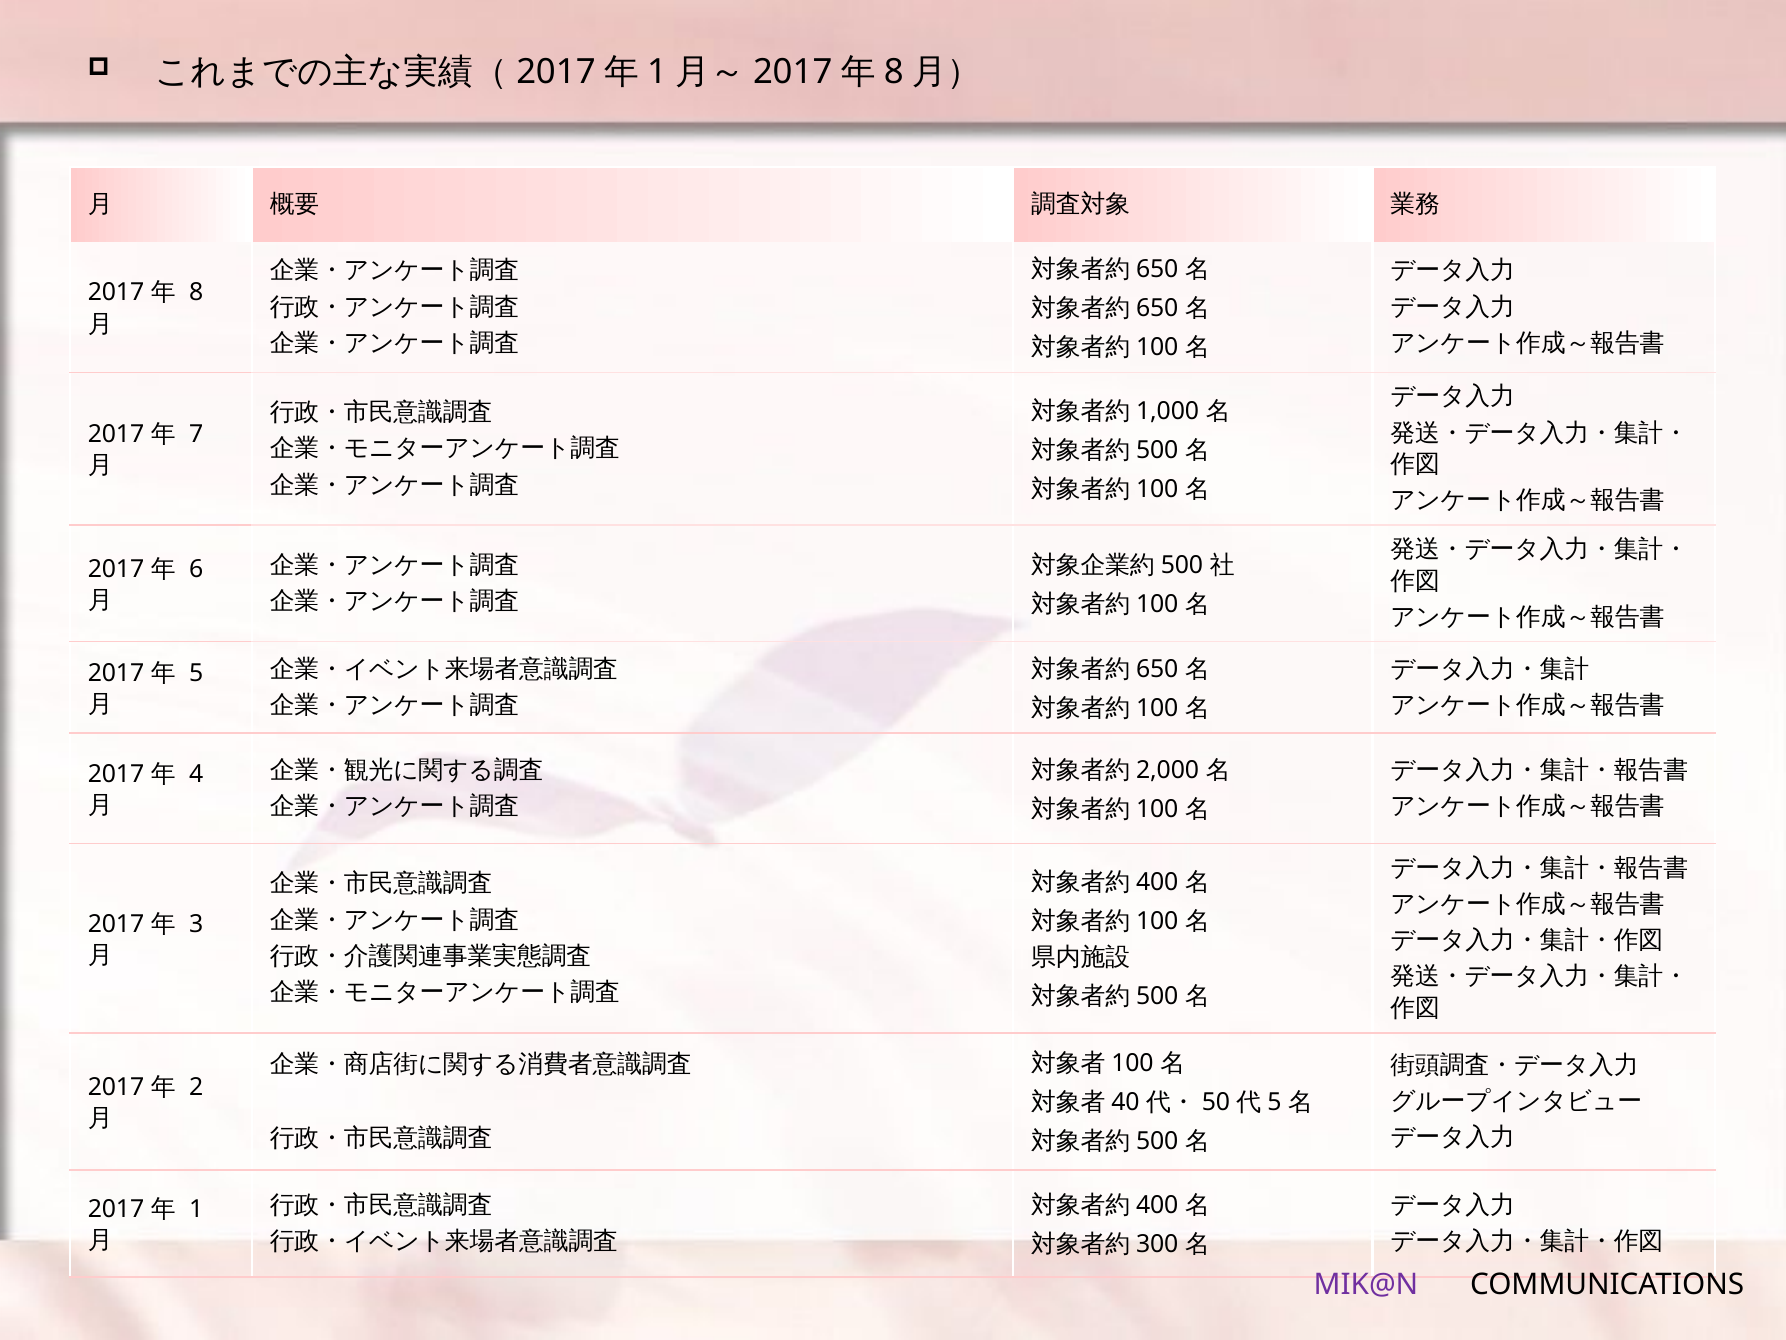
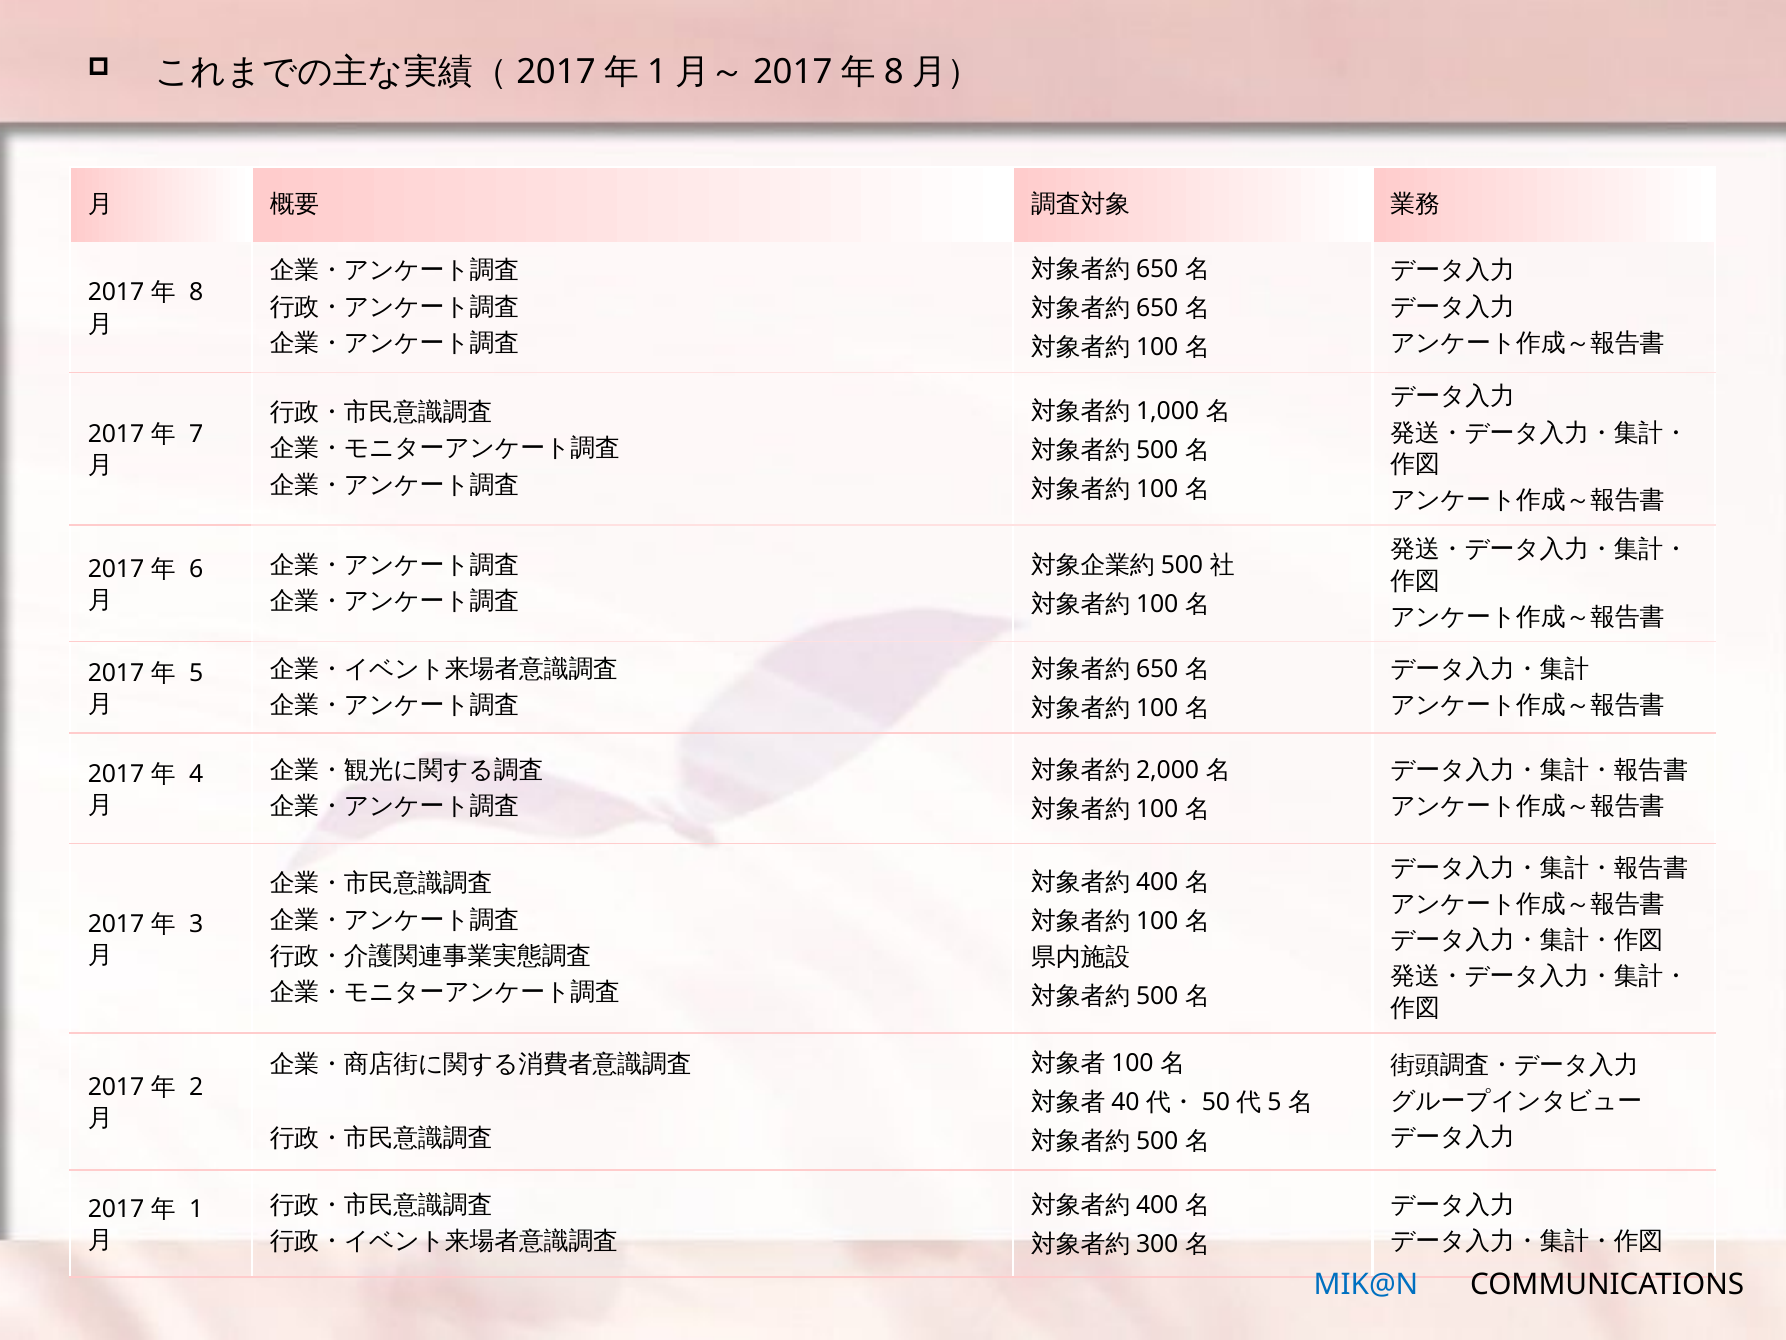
MIK@N colour: purple -> blue
